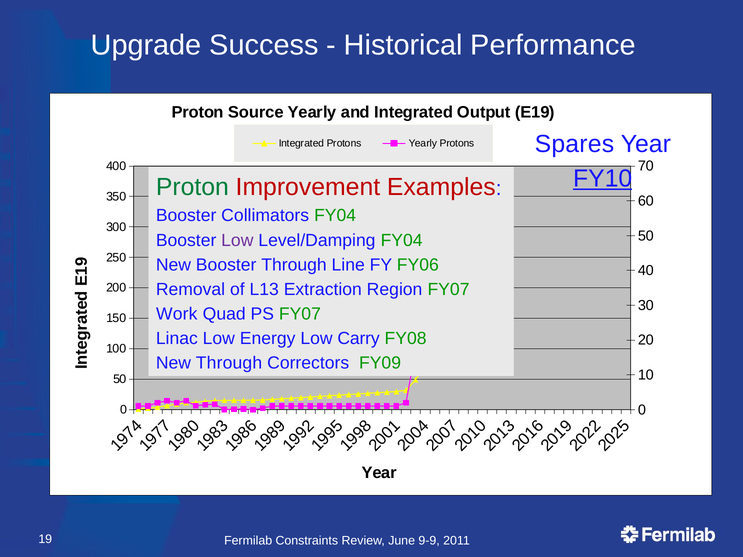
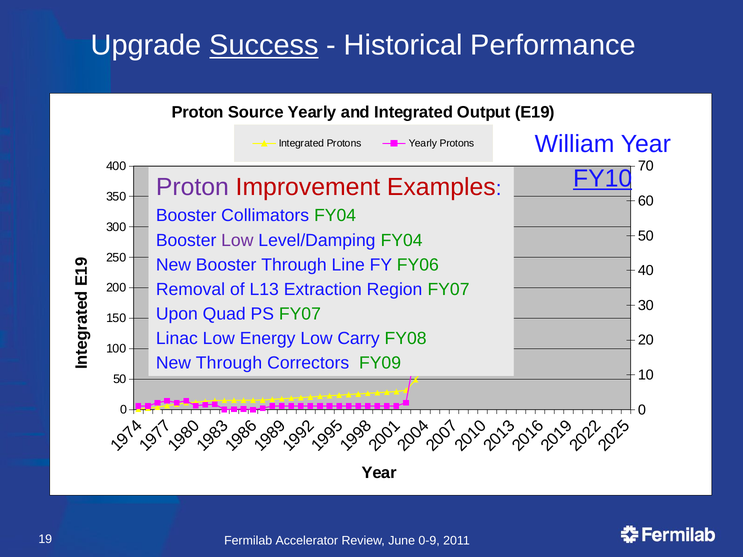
Success underline: none -> present
Spares: Spares -> William
Proton at (192, 187) colour: green -> purple
Work: Work -> Upon
Constraints: Constraints -> Accelerator
9-9: 9-9 -> 0-9
